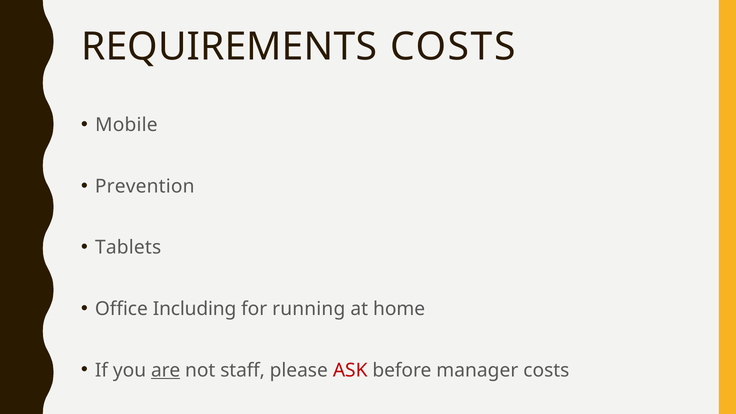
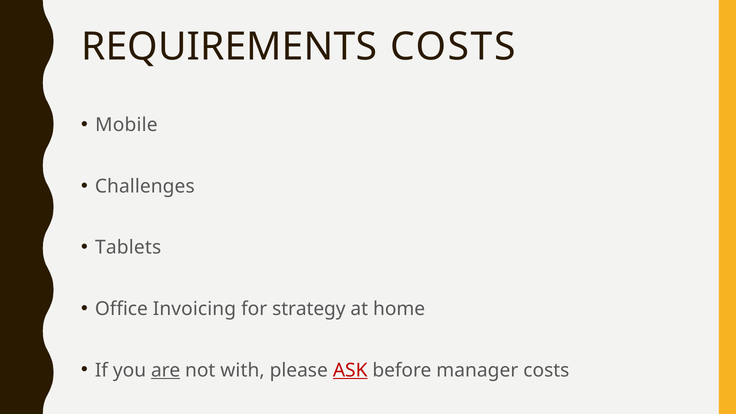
Prevention: Prevention -> Challenges
Including: Including -> Invoicing
running: running -> strategy
staff: staff -> with
ASK underline: none -> present
